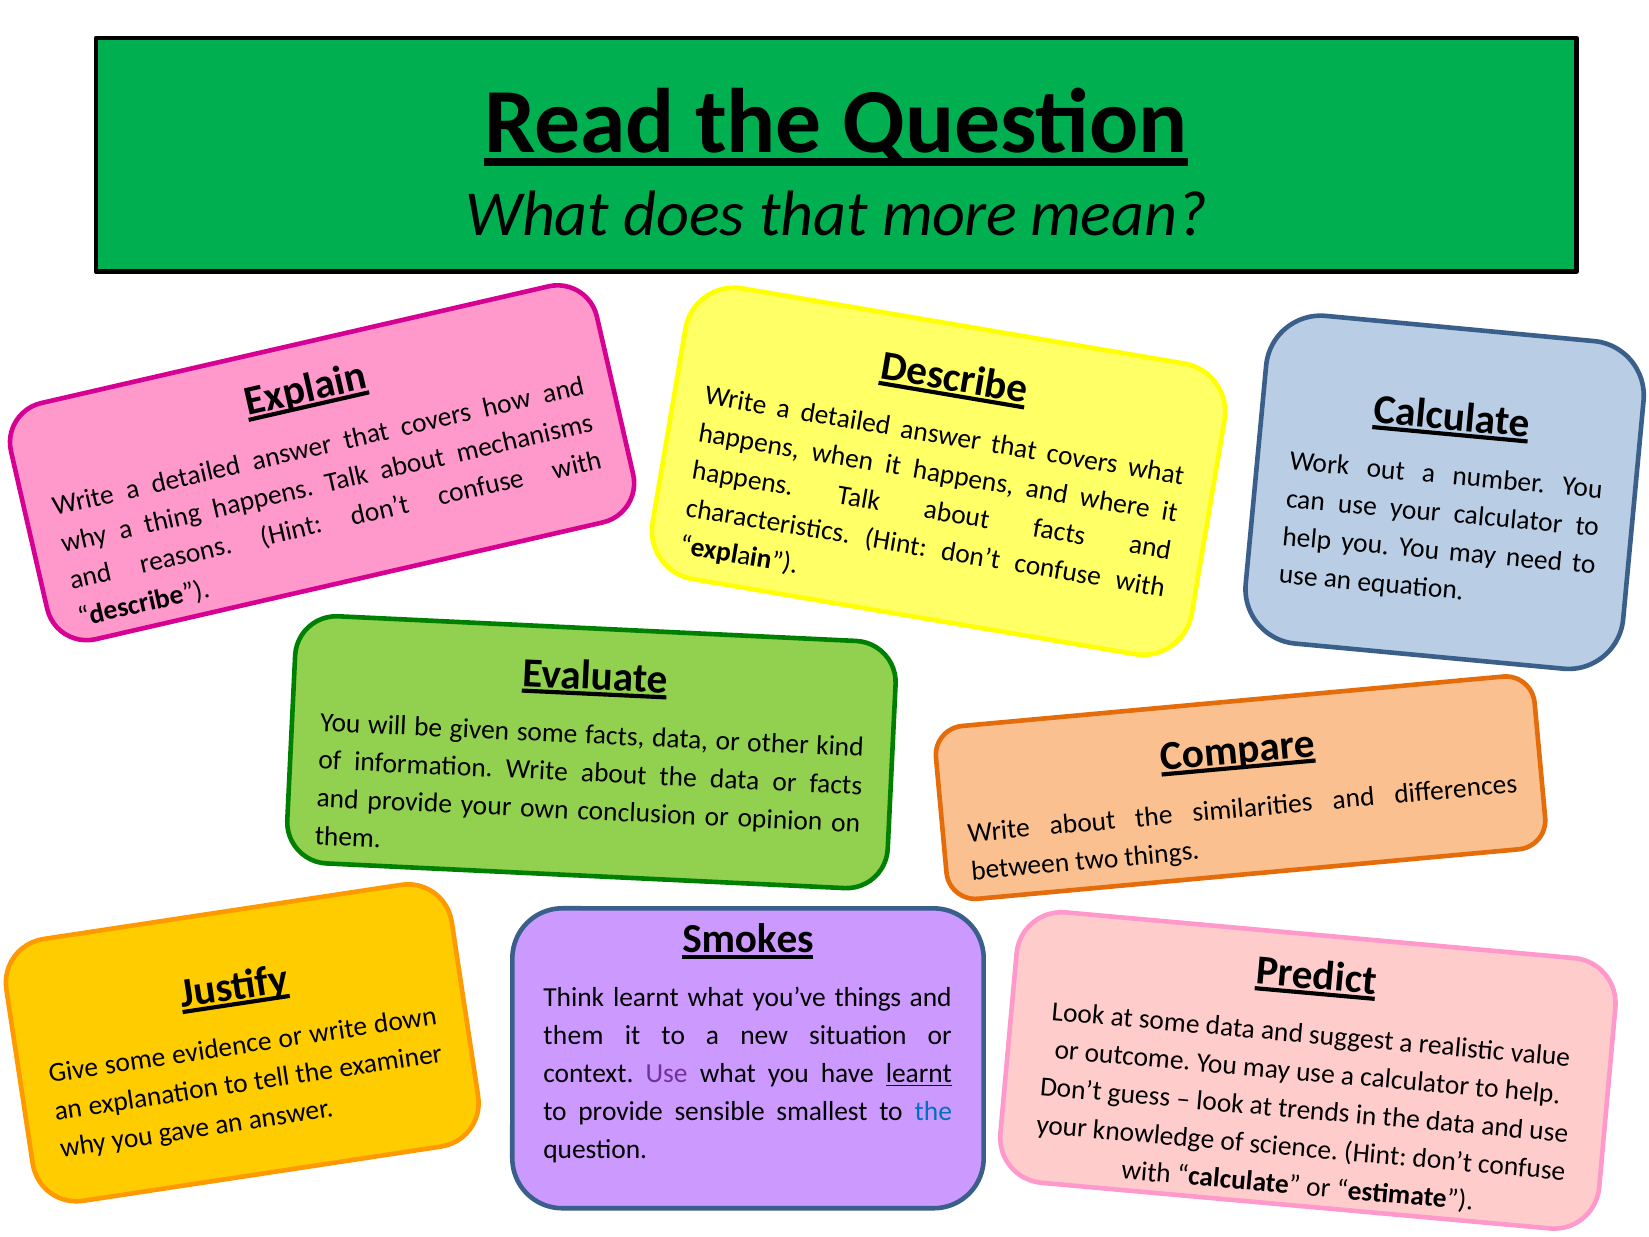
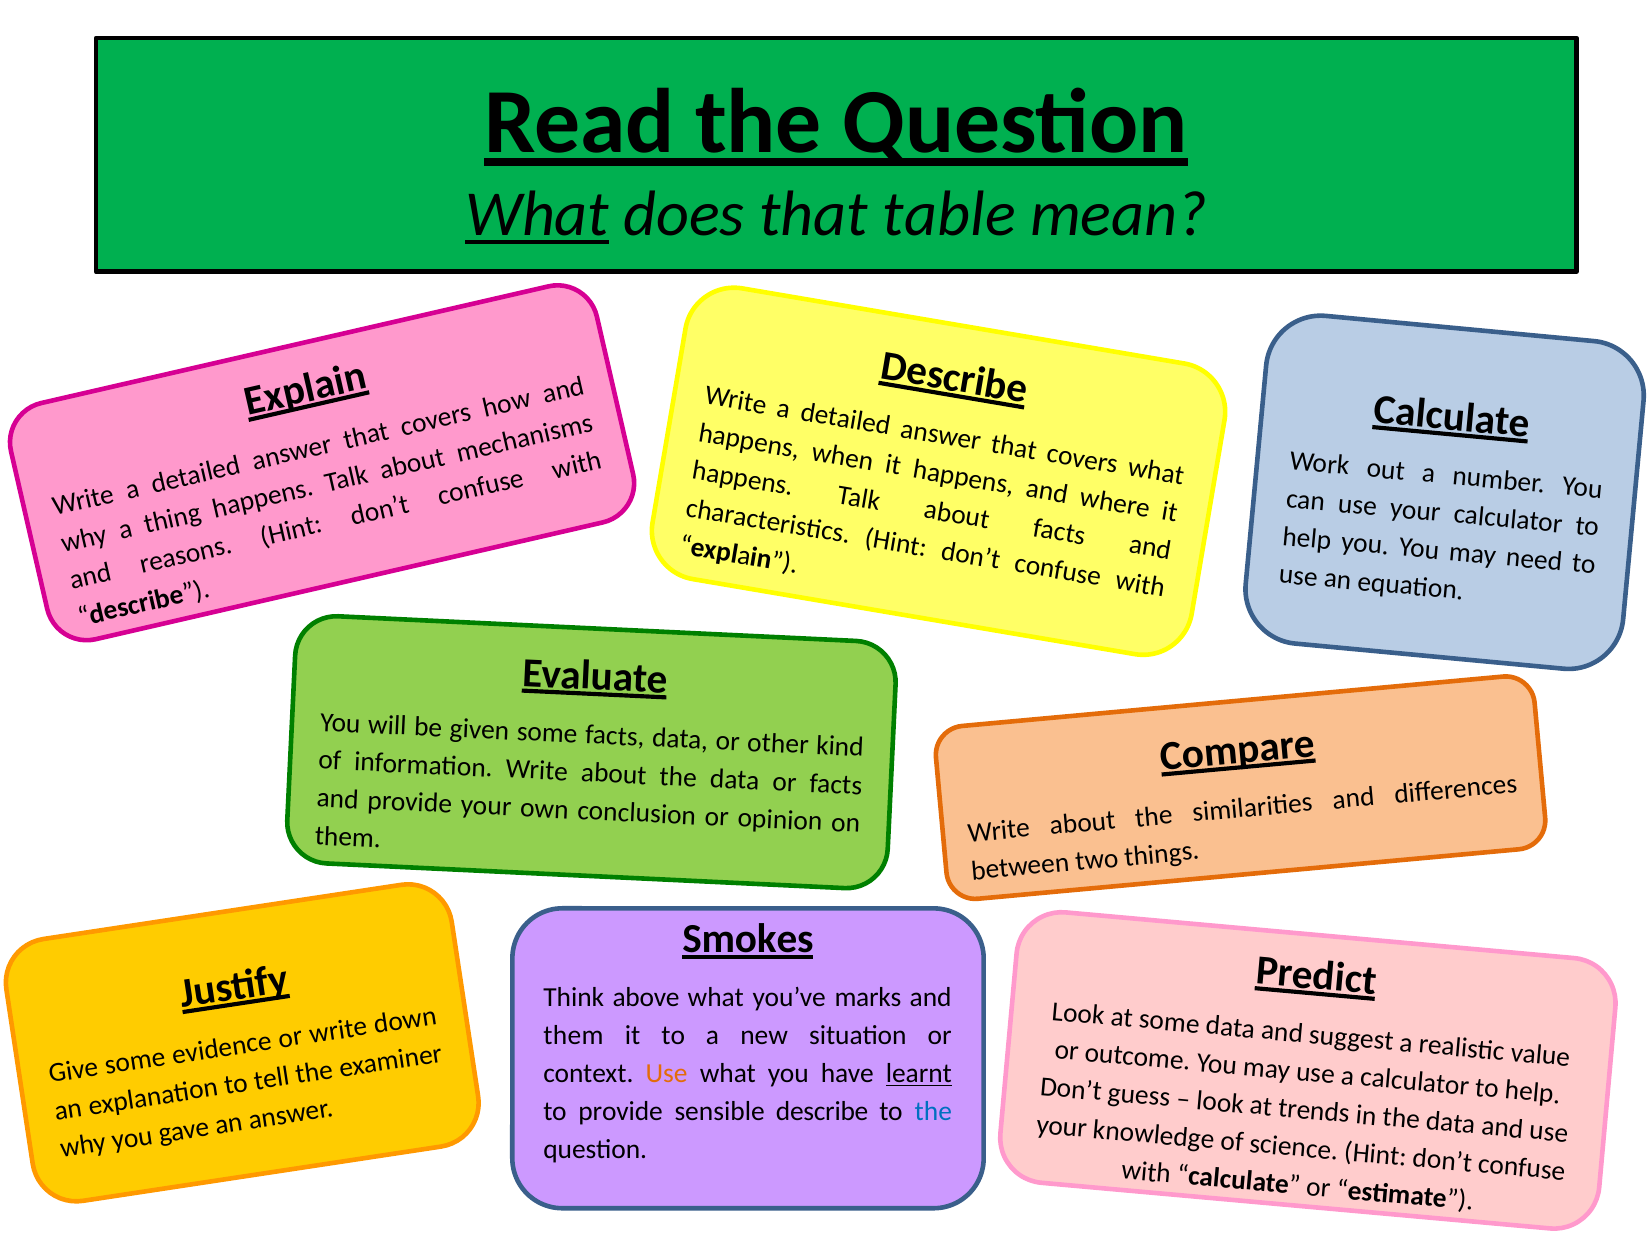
What at (537, 214) underline: none -> present
more: more -> table
Think learnt: learnt -> above
you’ve things: things -> marks
Use at (667, 1073) colour: purple -> orange
sensible smallest: smallest -> describe
